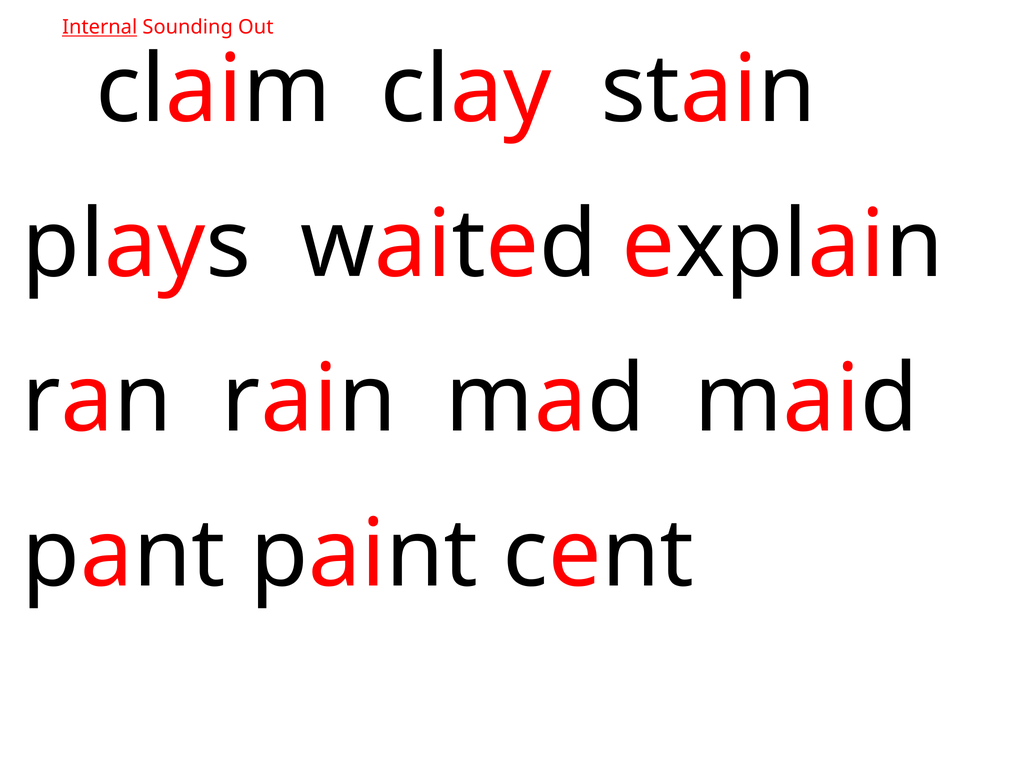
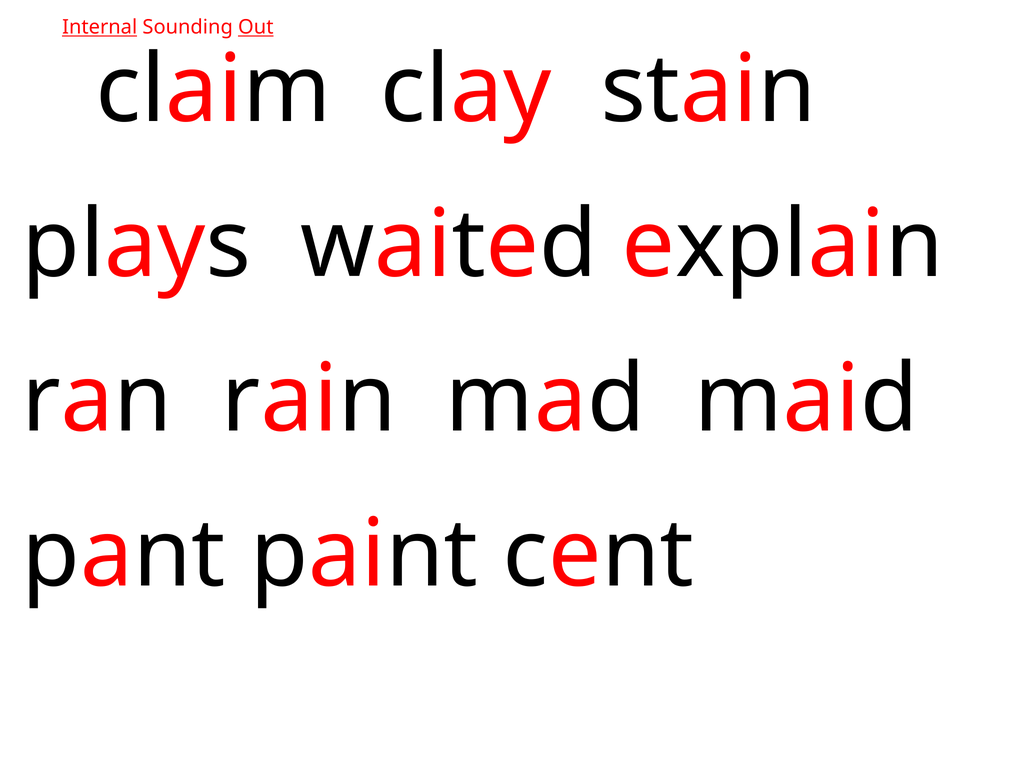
Out underline: none -> present
